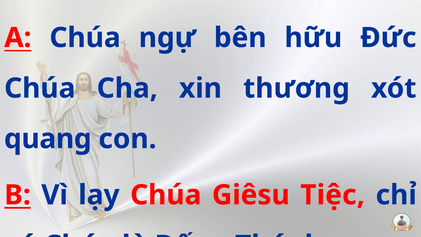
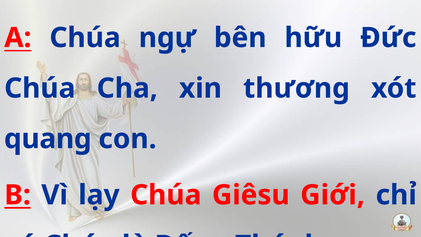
Tiệc: Tiệc -> Giới
